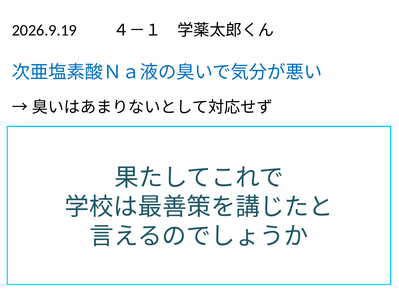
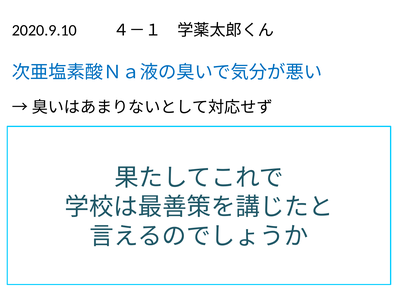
2026.9.19: 2026.9.19 -> 2020.9.10
